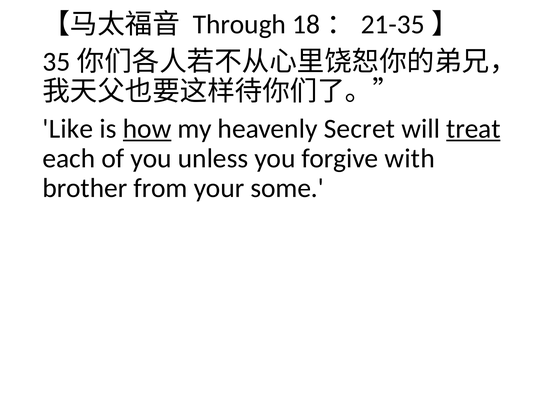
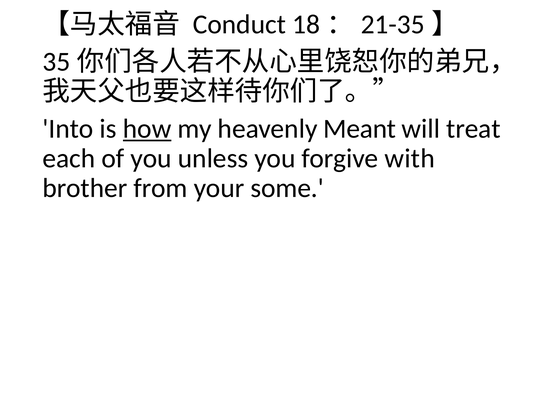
Through: Through -> Conduct
Like: Like -> Into
Secret: Secret -> Meant
treat underline: present -> none
